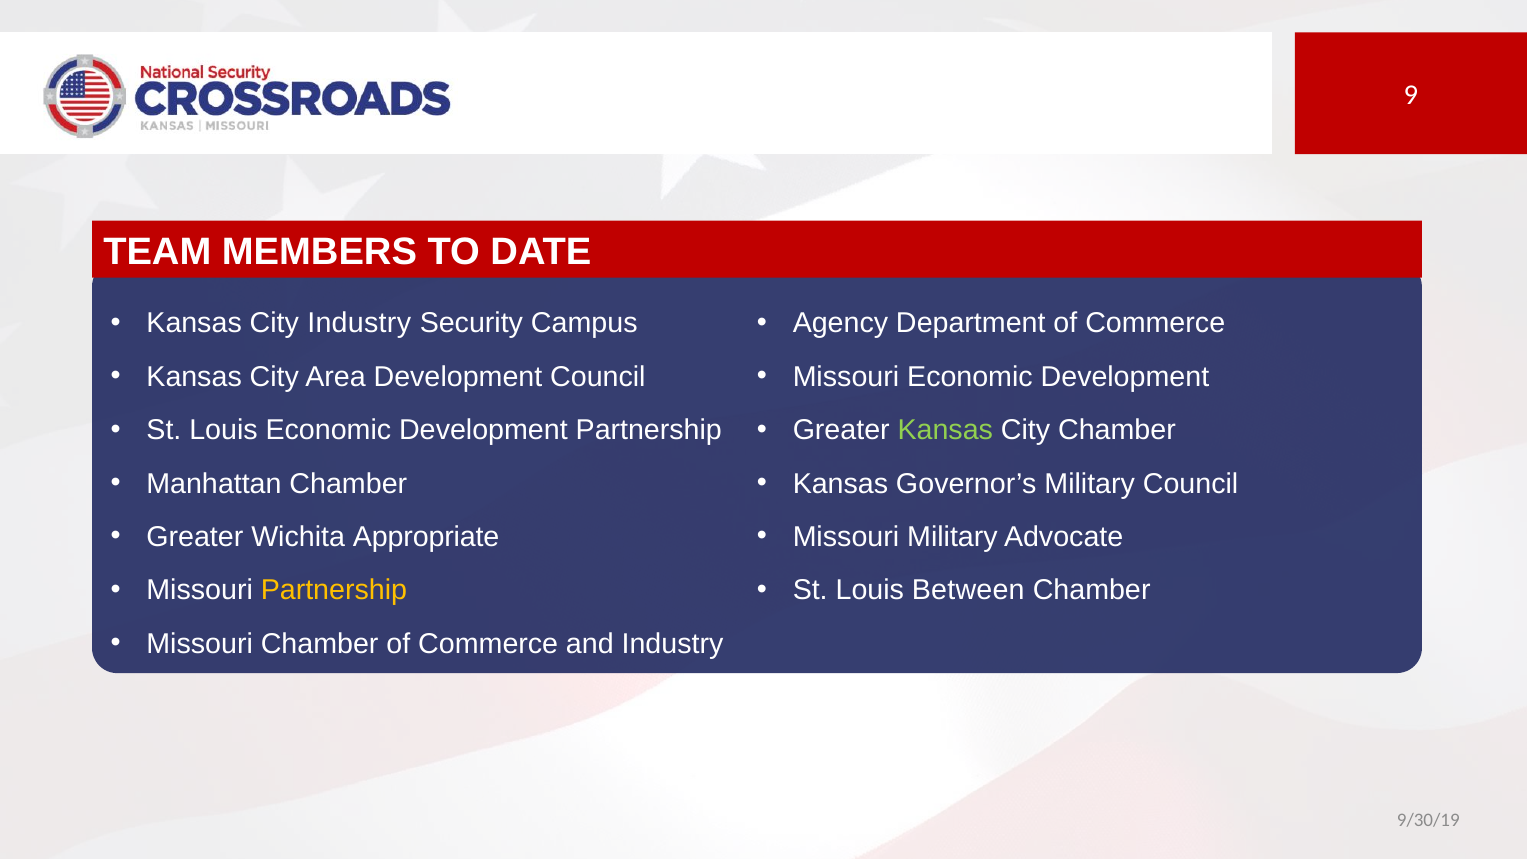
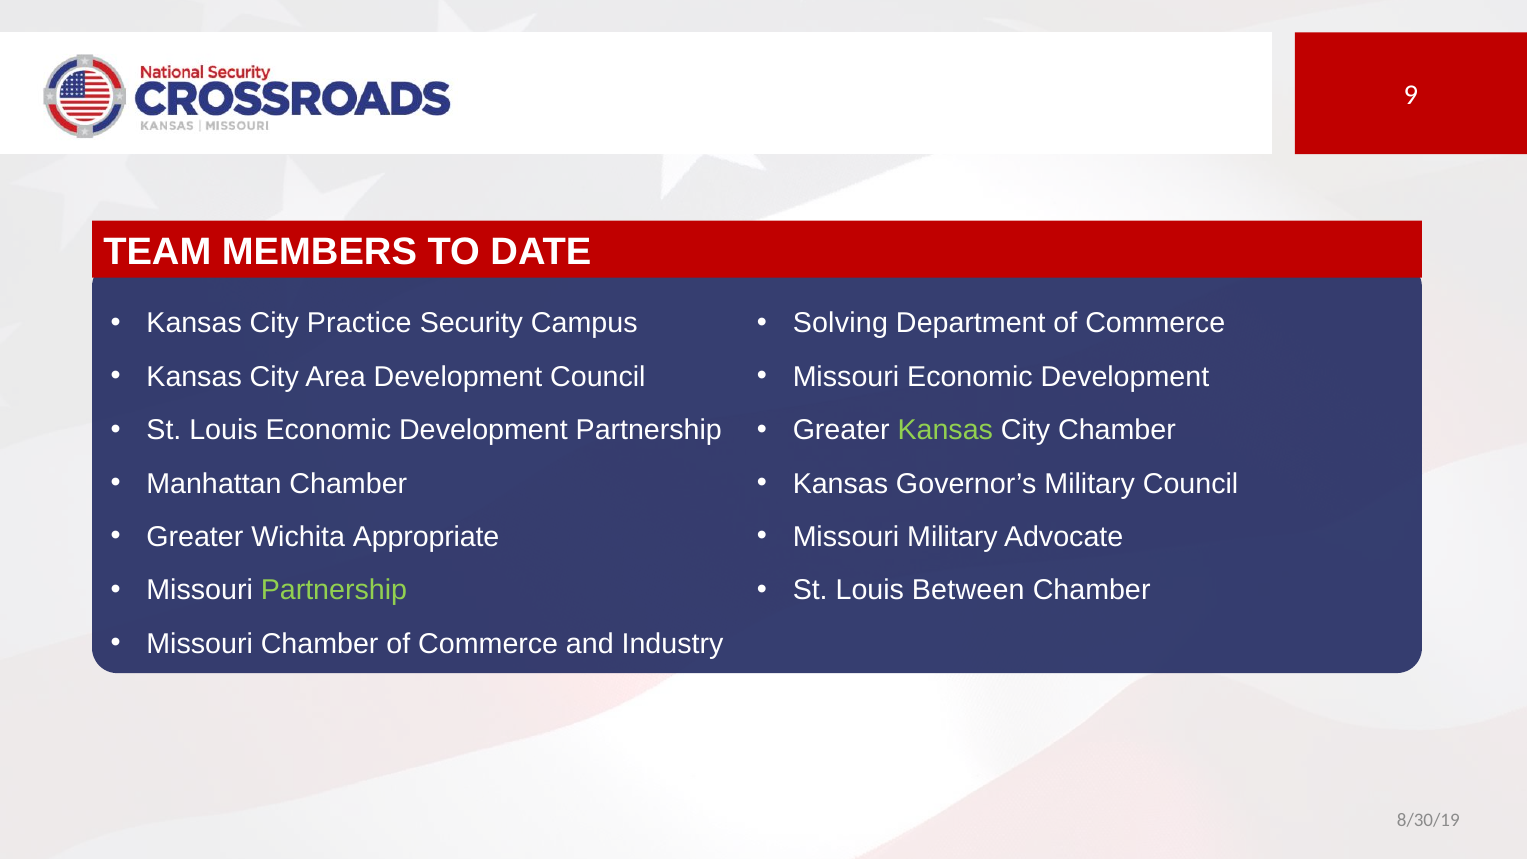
City Industry: Industry -> Practice
Agency: Agency -> Solving
Partnership at (334, 590) colour: yellow -> light green
9/30/19: 9/30/19 -> 8/30/19
